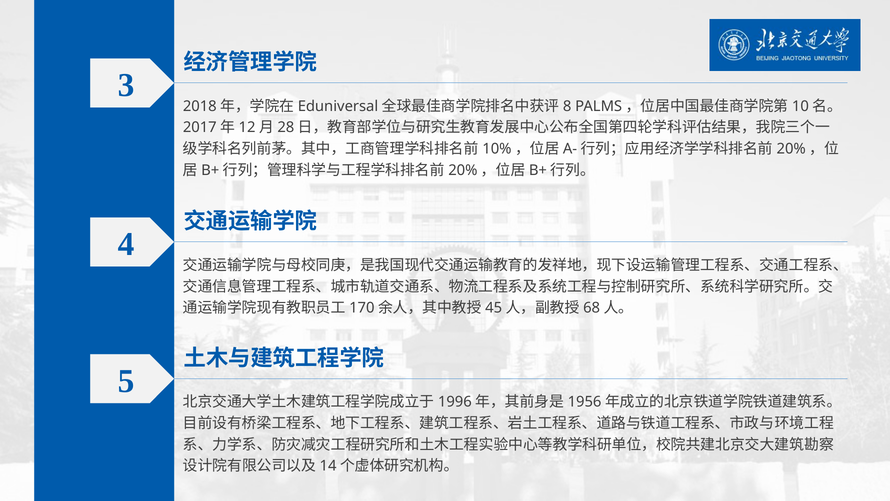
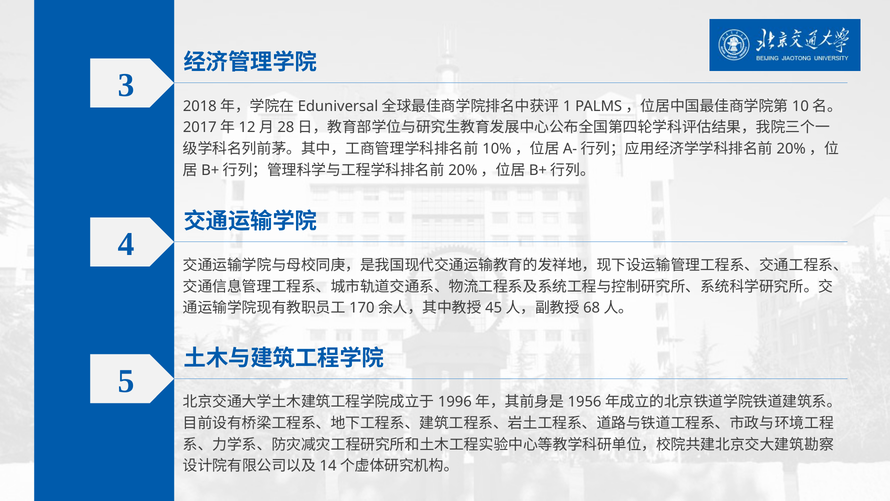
8: 8 -> 1
